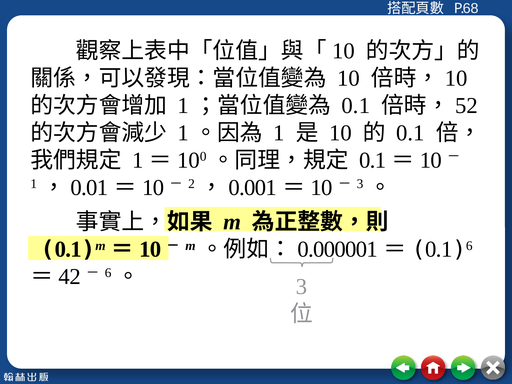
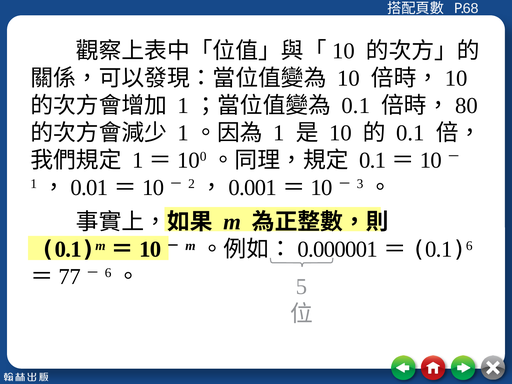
52: 52 -> 80
42: 42 -> 77
3 at (302, 287): 3 -> 5
